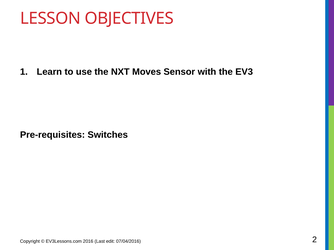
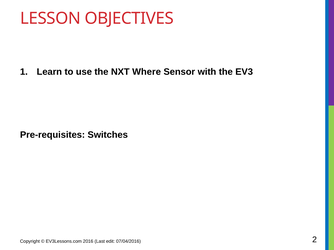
Moves: Moves -> Where
